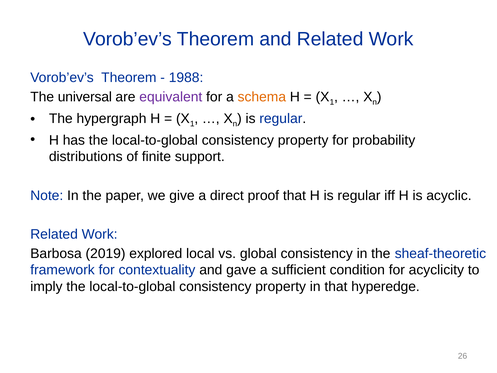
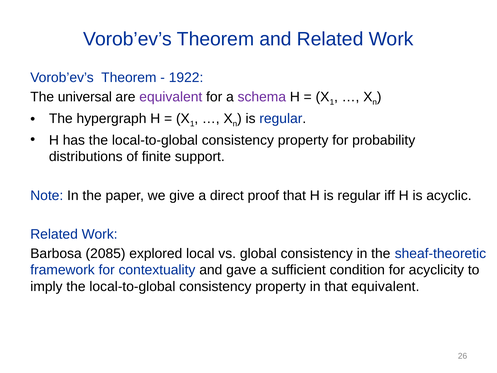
1988: 1988 -> 1922
schema colour: orange -> purple
2019: 2019 -> 2085
that hyperedge: hyperedge -> equivalent
